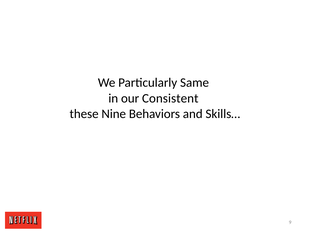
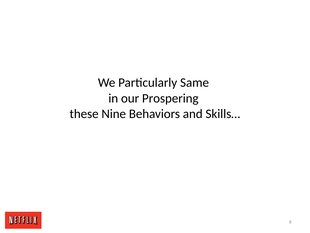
Consistent: Consistent -> Prospering
